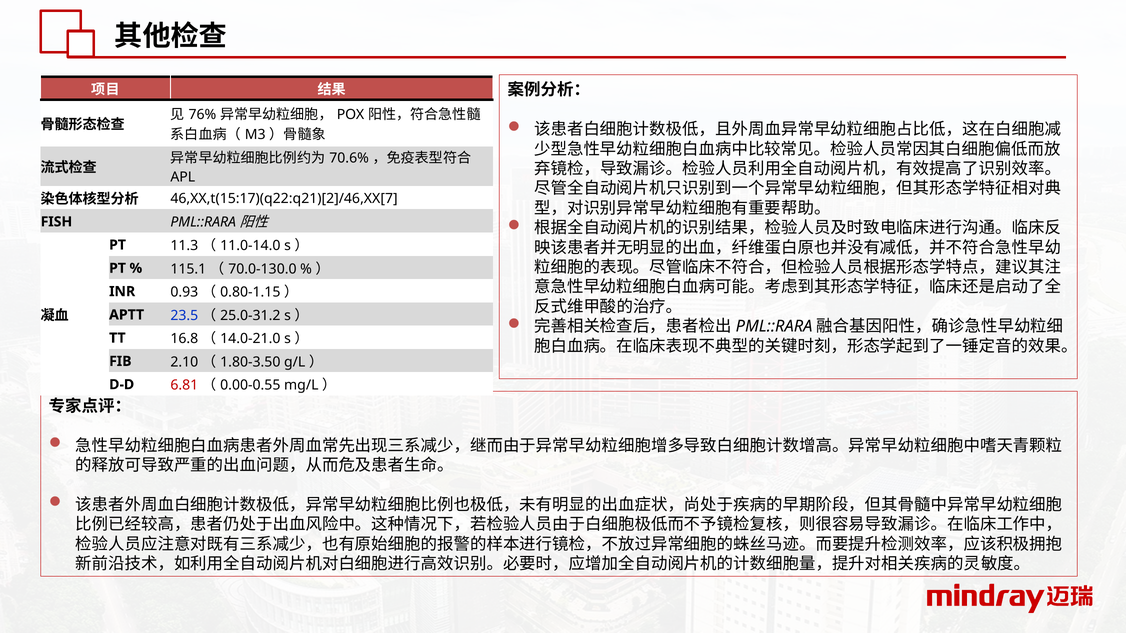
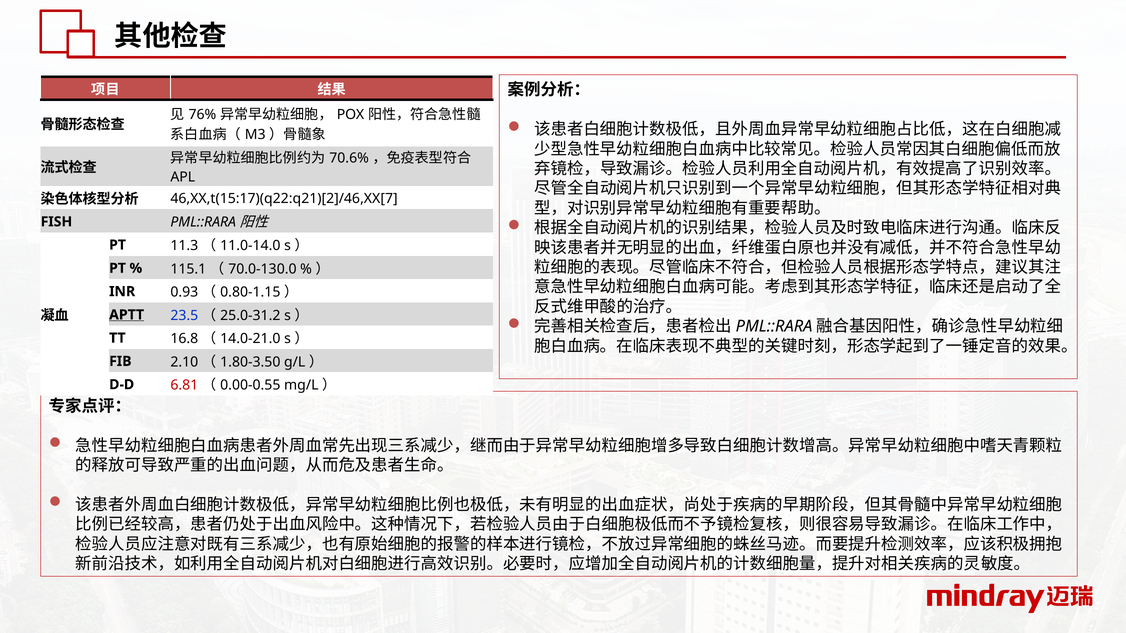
APTT underline: none -> present
